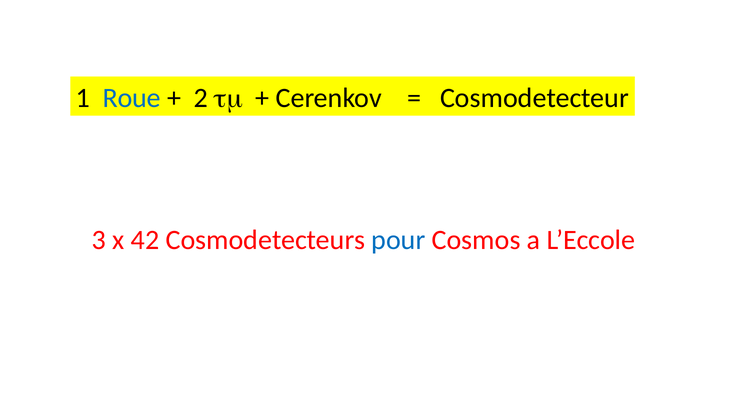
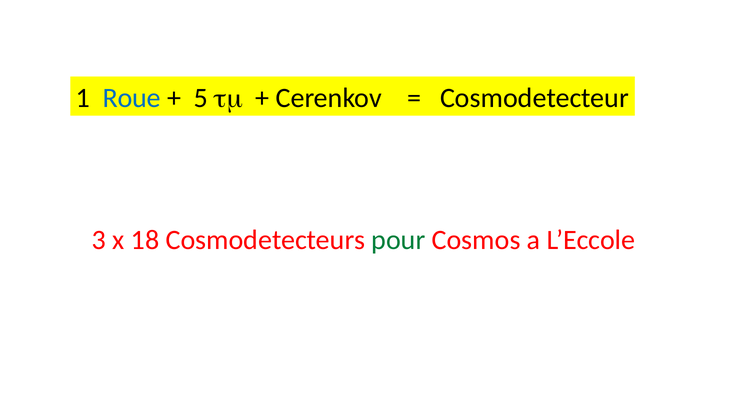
2: 2 -> 5
42: 42 -> 18
pour colour: blue -> green
